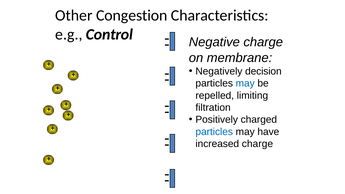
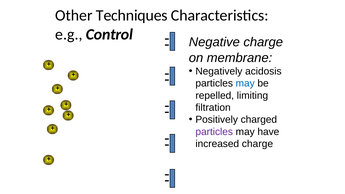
Congestion: Congestion -> Techniques
decision: decision -> acidosis
particles at (214, 132) colour: blue -> purple
